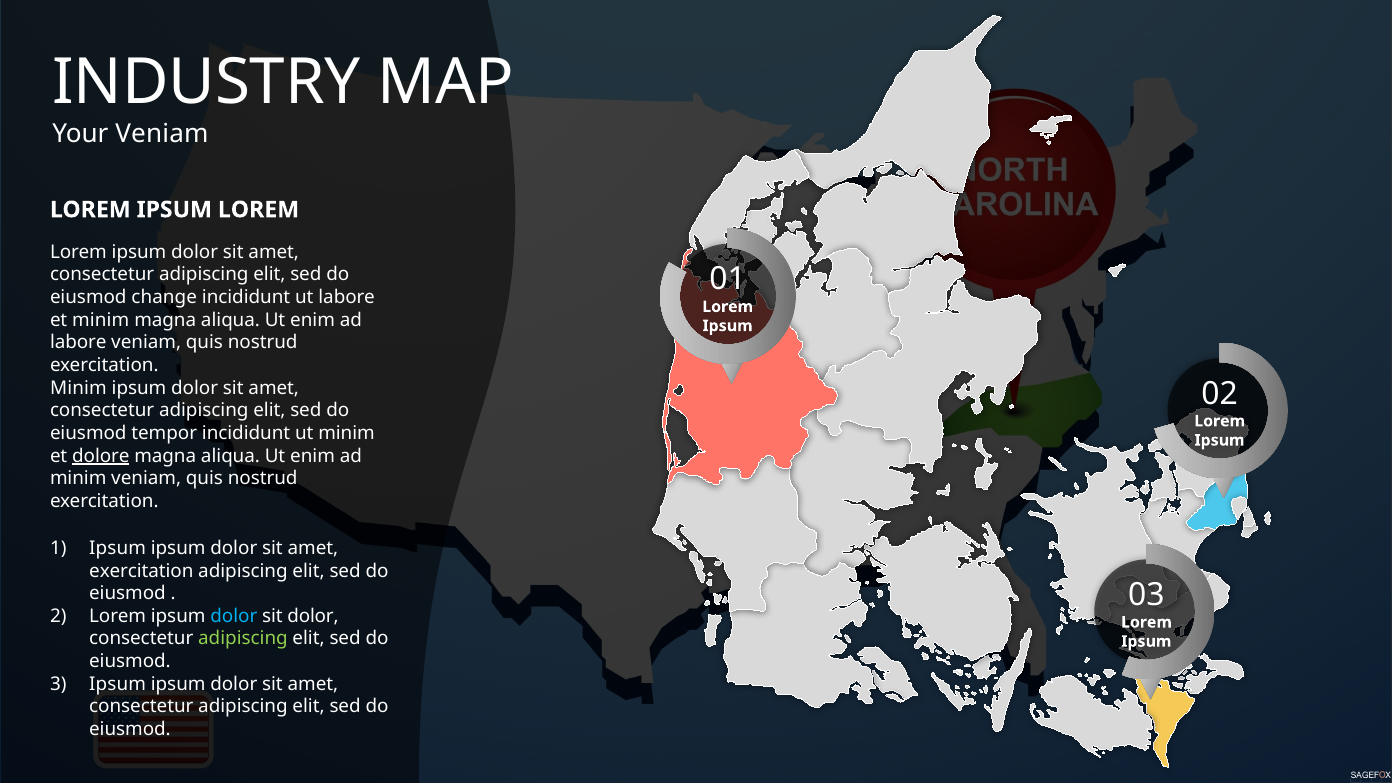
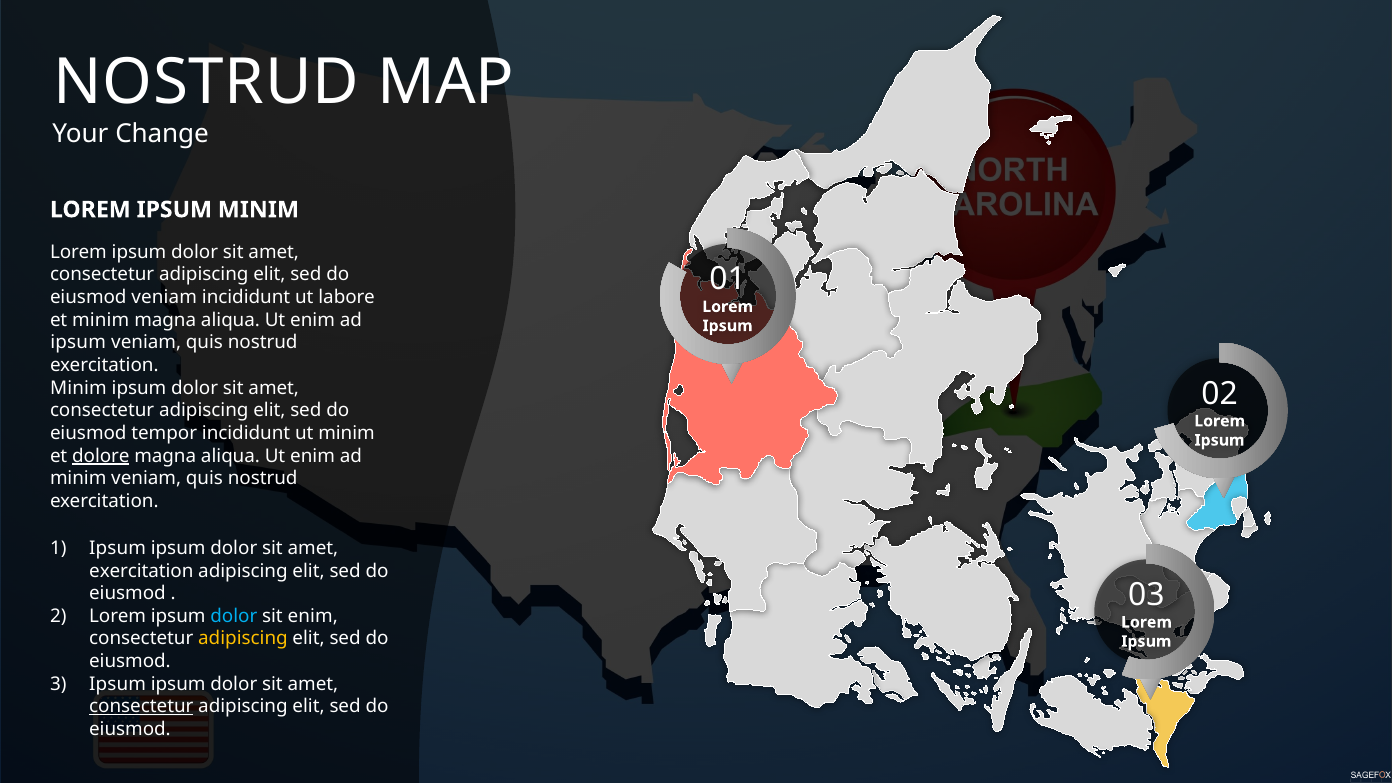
INDUSTRY at (207, 83): INDUSTRY -> NOSTRUD
Your Veniam: Veniam -> Change
IPSUM LOREM: LOREM -> MINIM
eiusmod change: change -> veniam
labore at (78, 343): labore -> ipsum
sit dolor: dolor -> enim
adipiscing at (243, 639) colour: light green -> yellow
consectetur at (141, 707) underline: none -> present
